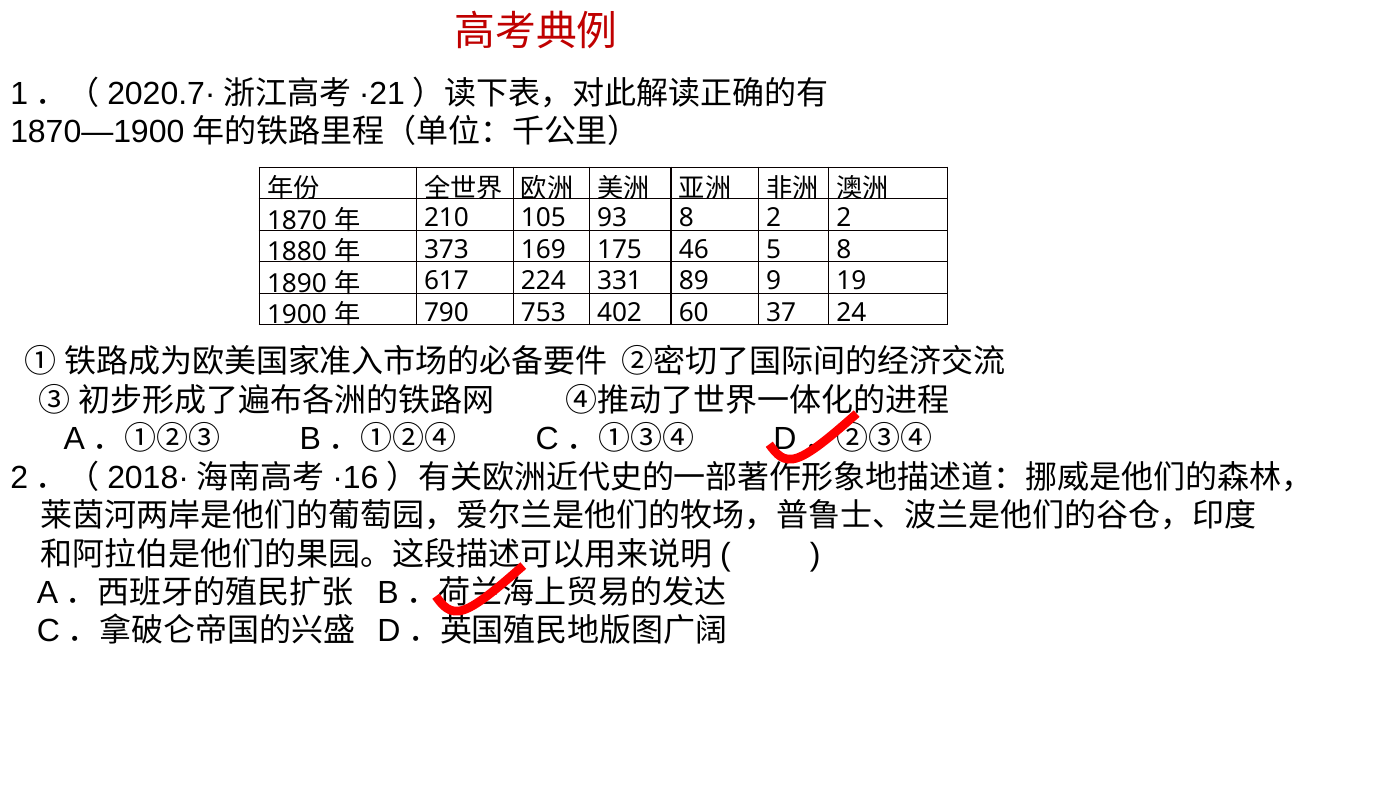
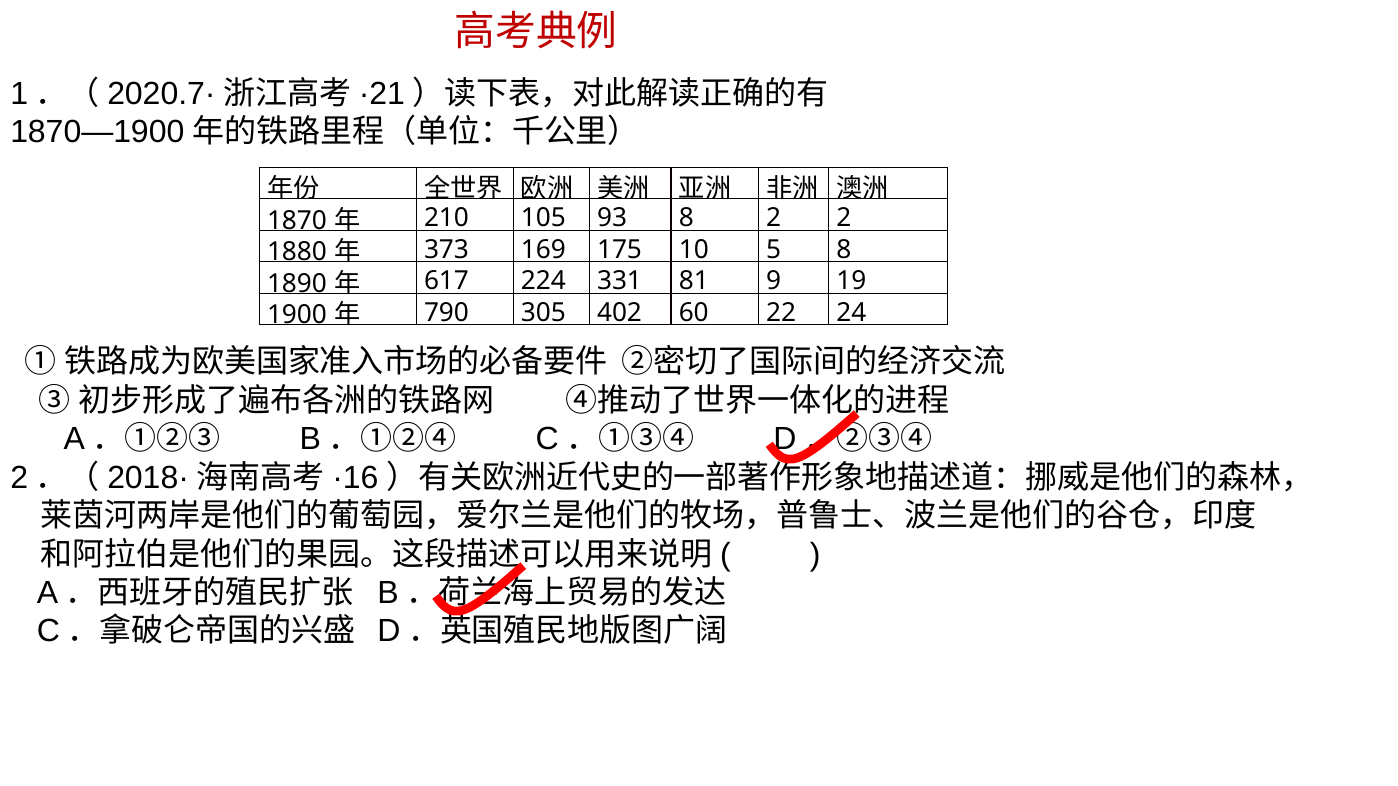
46: 46 -> 10
89: 89 -> 81
753: 753 -> 305
37: 37 -> 22
